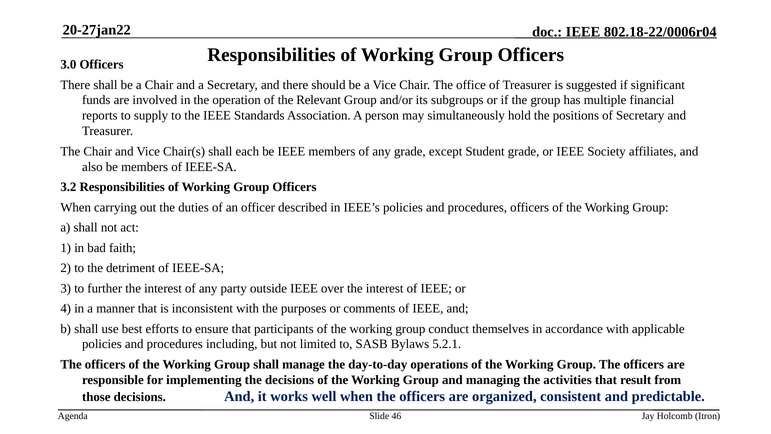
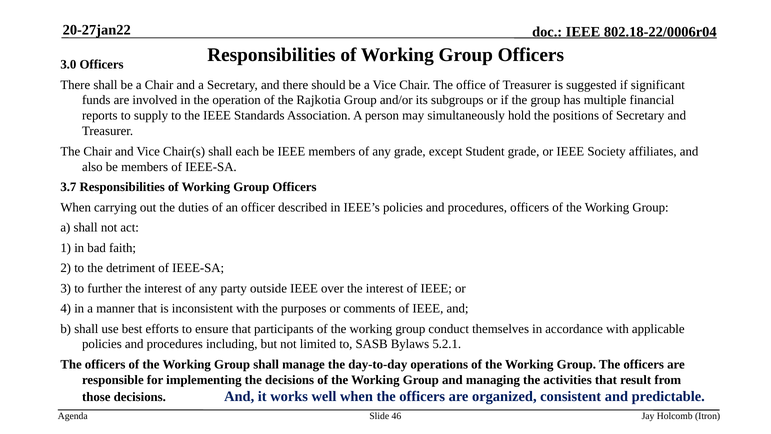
Relevant: Relevant -> Rajkotia
3.2: 3.2 -> 3.7
